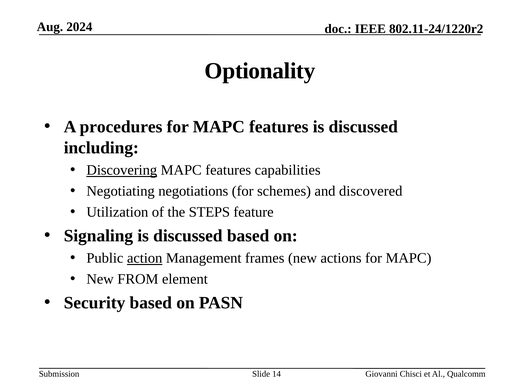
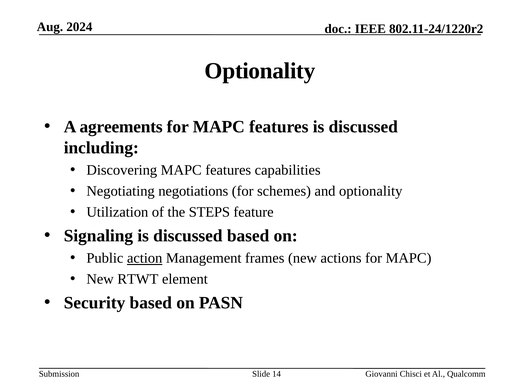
procedures: procedures -> agreements
Discovering underline: present -> none
and discovered: discovered -> optionality
FROM: FROM -> RTWT
